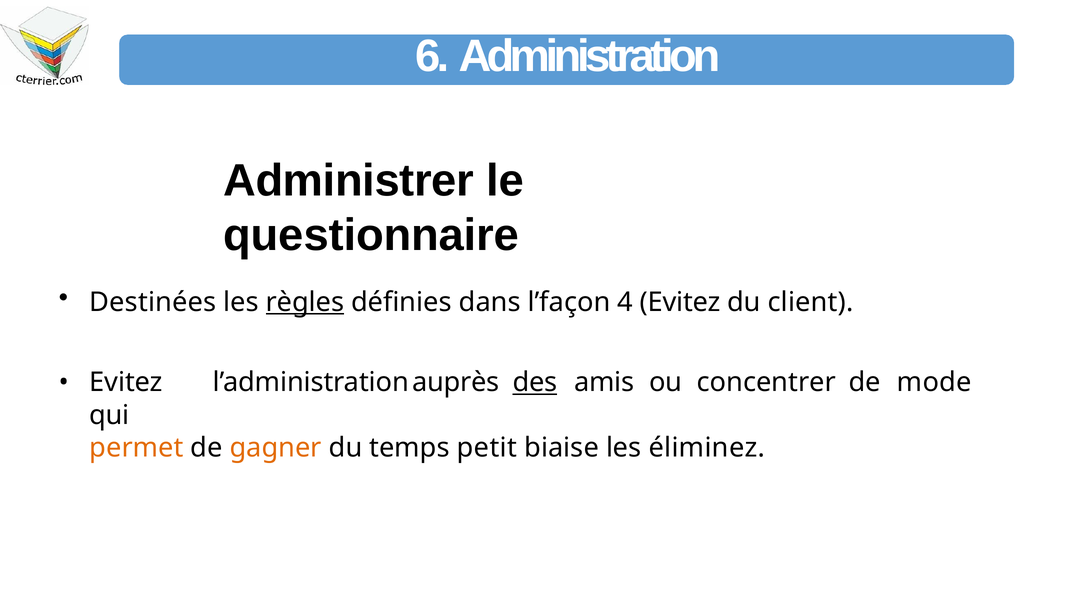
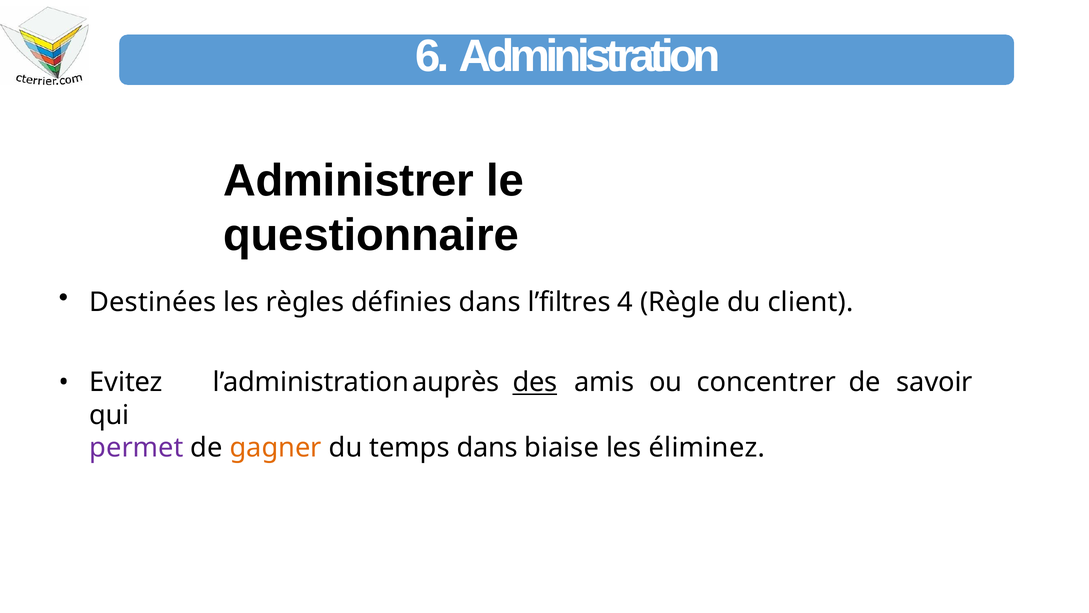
règles underline: present -> none
l’façon: l’façon -> l’filtres
4 Evitez: Evitez -> Règle
mode: mode -> savoir
permet colour: orange -> purple
temps petit: petit -> dans
